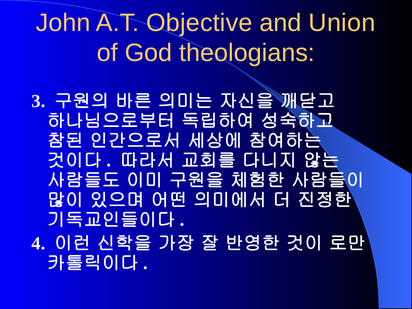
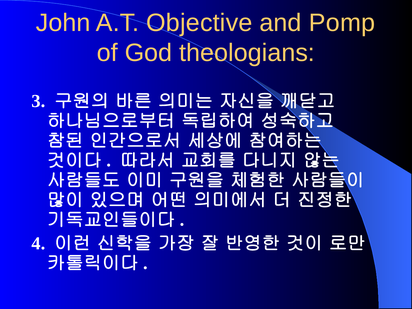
Union: Union -> Pomp
